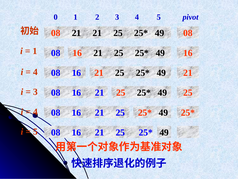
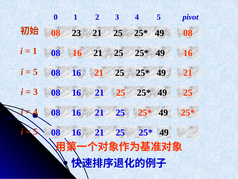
08 21: 21 -> 23
4 at (35, 72): 4 -> 5
